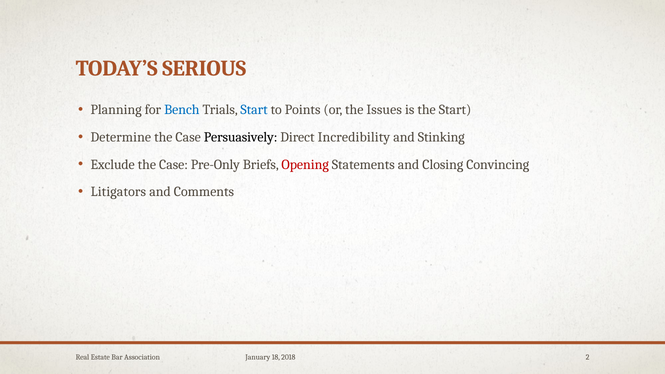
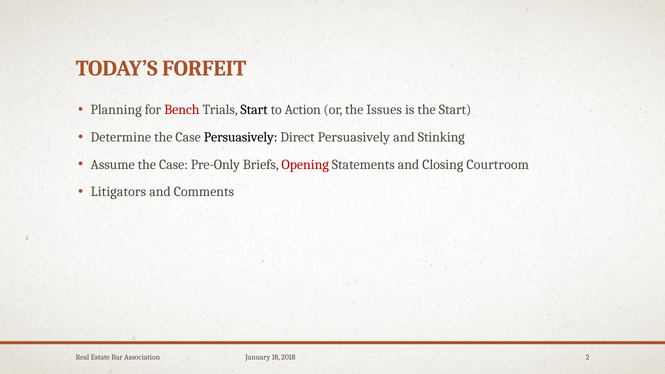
SERIOUS: SERIOUS -> FORFEIT
Bench colour: blue -> red
Start at (254, 110) colour: blue -> black
Points: Points -> Action
Direct Incredibility: Incredibility -> Persuasively
Exclude: Exclude -> Assume
Convincing: Convincing -> Courtroom
